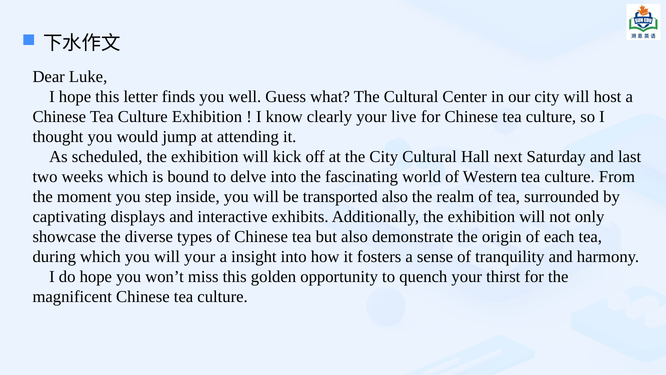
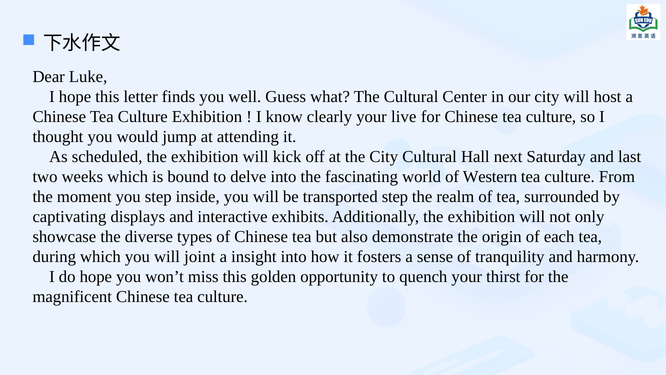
transported also: also -> step
will your: your -> joint
